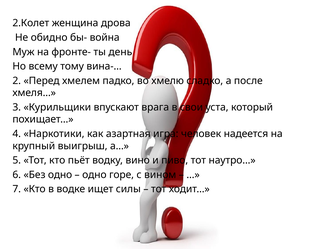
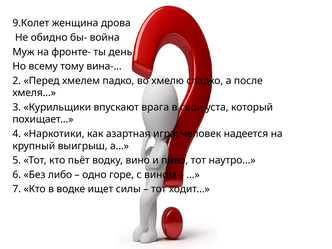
2.Колет: 2.Колет -> 9.Колет
Без одно: одно -> либо
